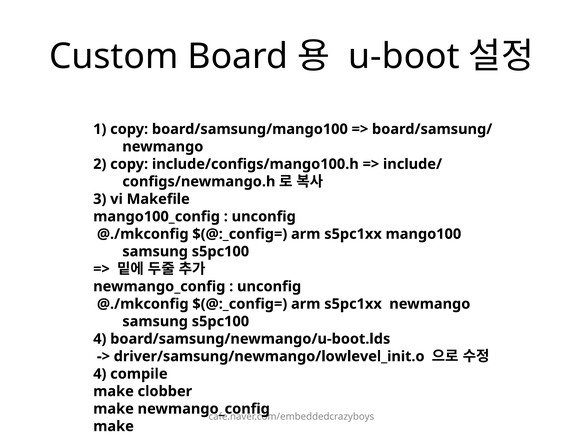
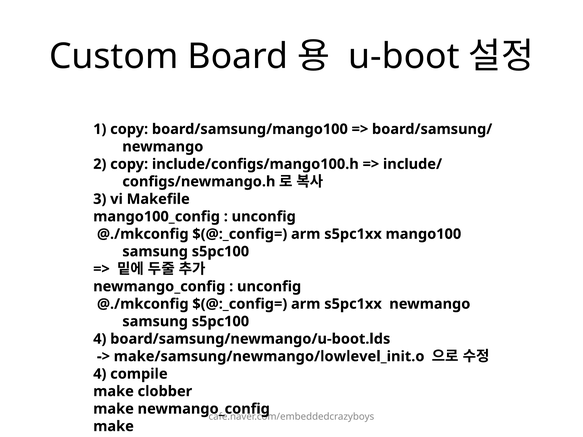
driver/samsung/newmango/lowlevel_init.o: driver/samsung/newmango/lowlevel_init.o -> make/samsung/newmango/lowlevel_init.o
